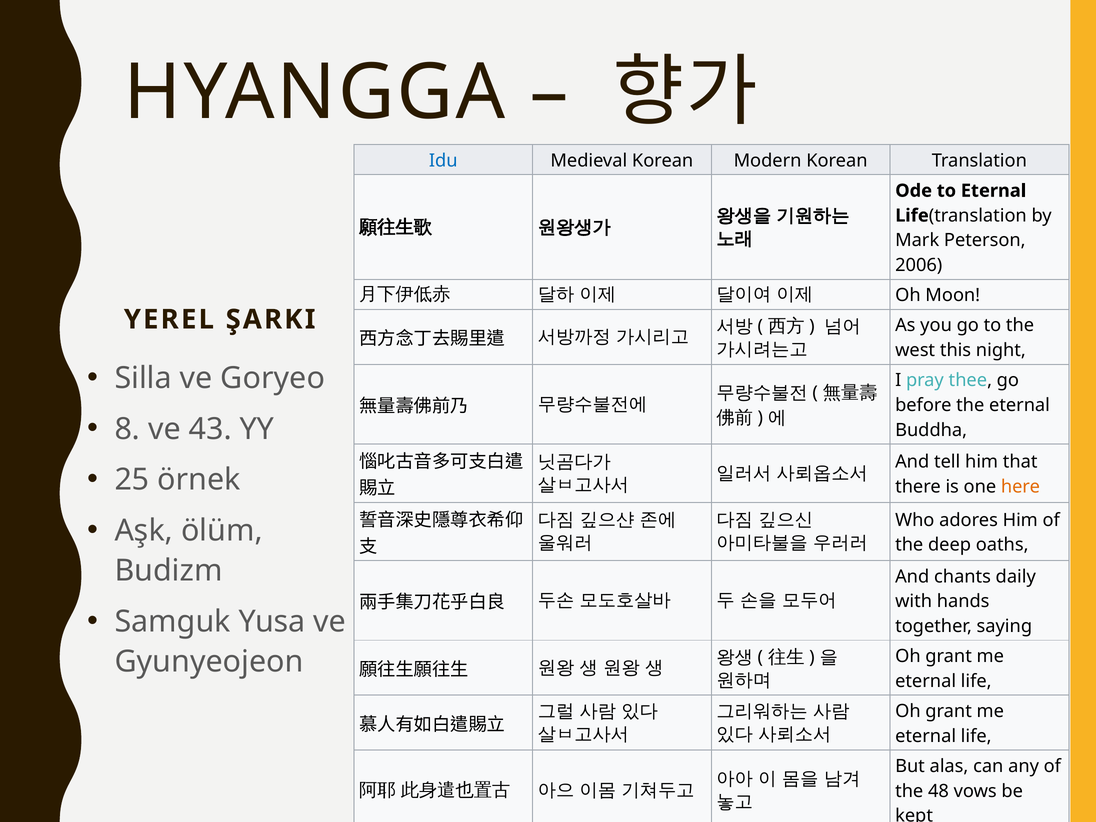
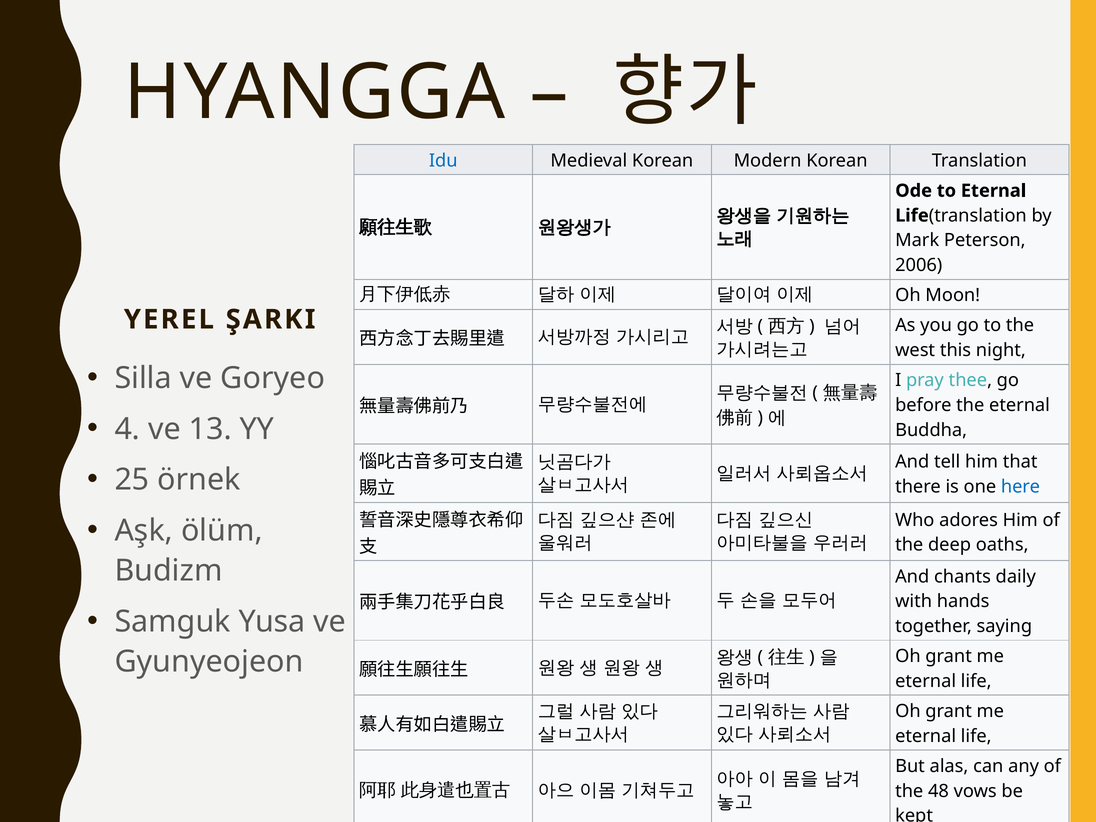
8: 8 -> 4
43: 43 -> 13
here colour: orange -> blue
